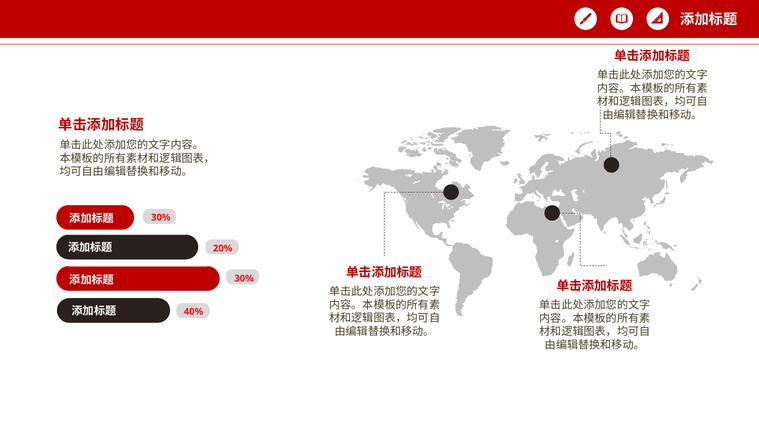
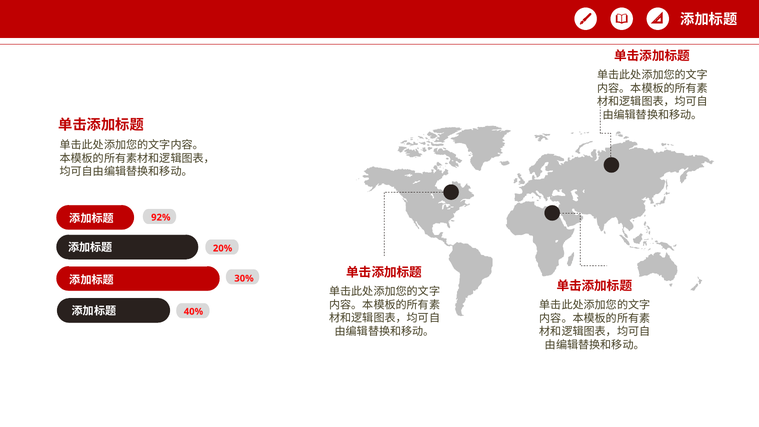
30% at (161, 217): 30% -> 92%
